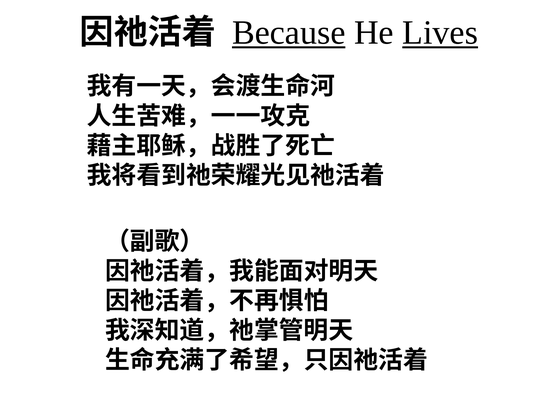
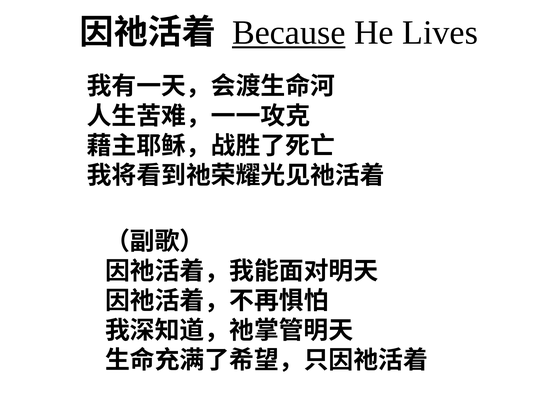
Lives underline: present -> none
